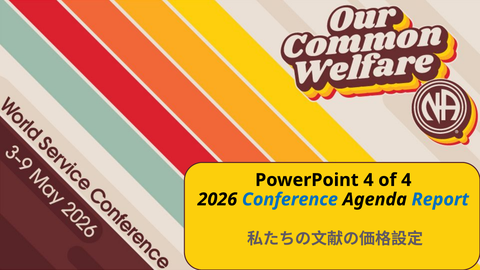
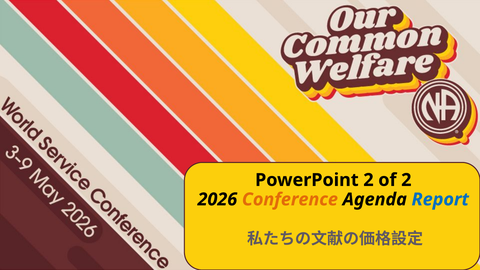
PowerPoint 4: 4 -> 2
of 4: 4 -> 2
Conference colour: blue -> orange
